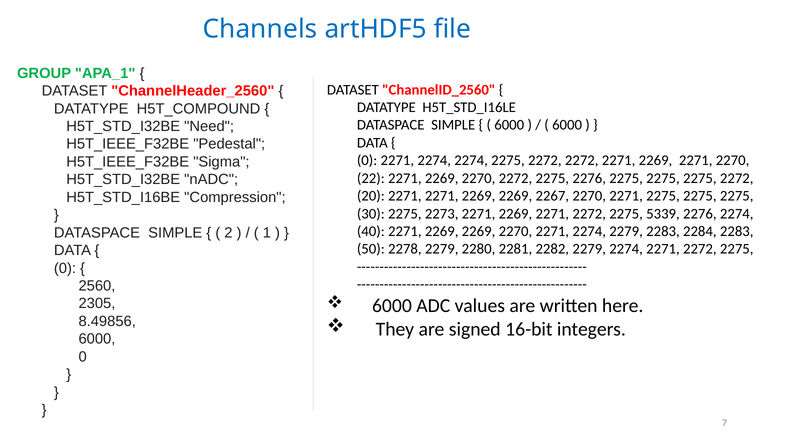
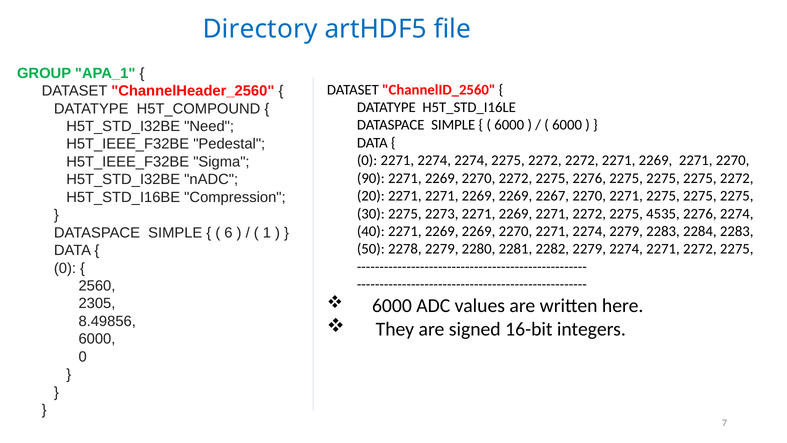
Channels: Channels -> Directory
22: 22 -> 90
5339: 5339 -> 4535
2: 2 -> 6
